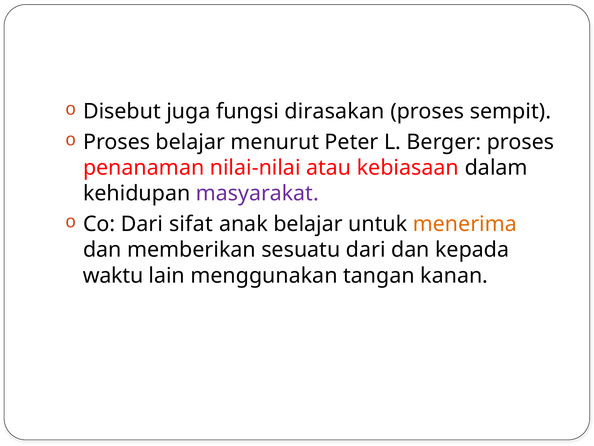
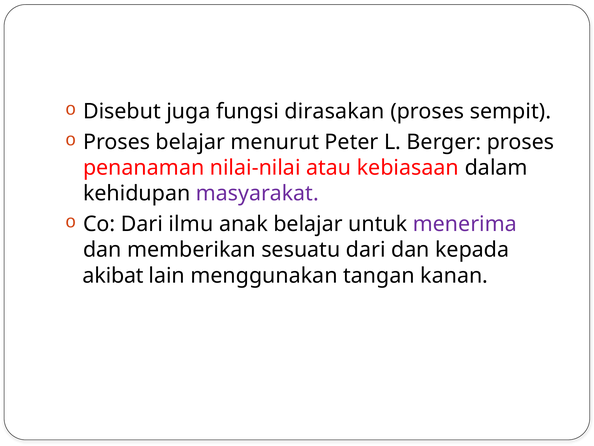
sifat: sifat -> ilmu
menerima colour: orange -> purple
waktu: waktu -> akibat
